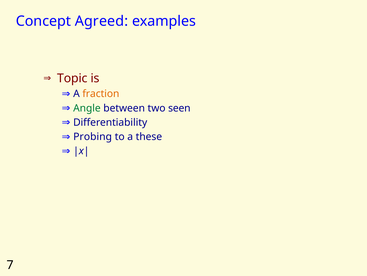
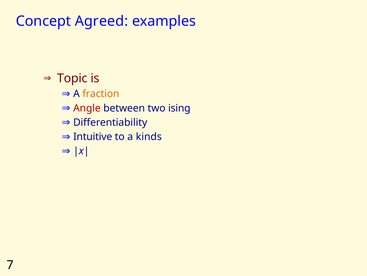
Angle colour: green -> red
seen: seen -> ising
Probing: Probing -> Intuitive
these: these -> kinds
